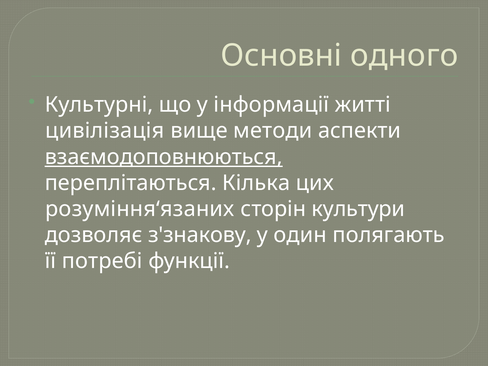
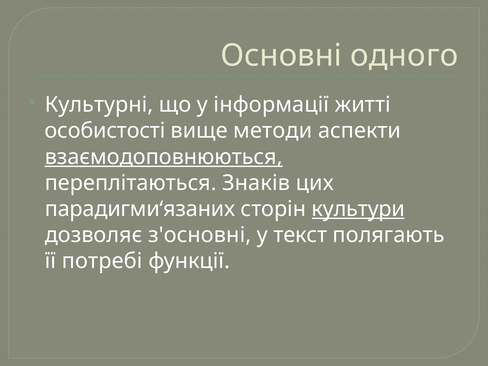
цивілізація: цивілізація -> особистості
Кілька: Кілька -> Знаків
розуміння‘язаних: розуміння‘язаних -> парадигми‘язаних
культури underline: none -> present
з'знакову: з'знакову -> з'основні
один: один -> текст
